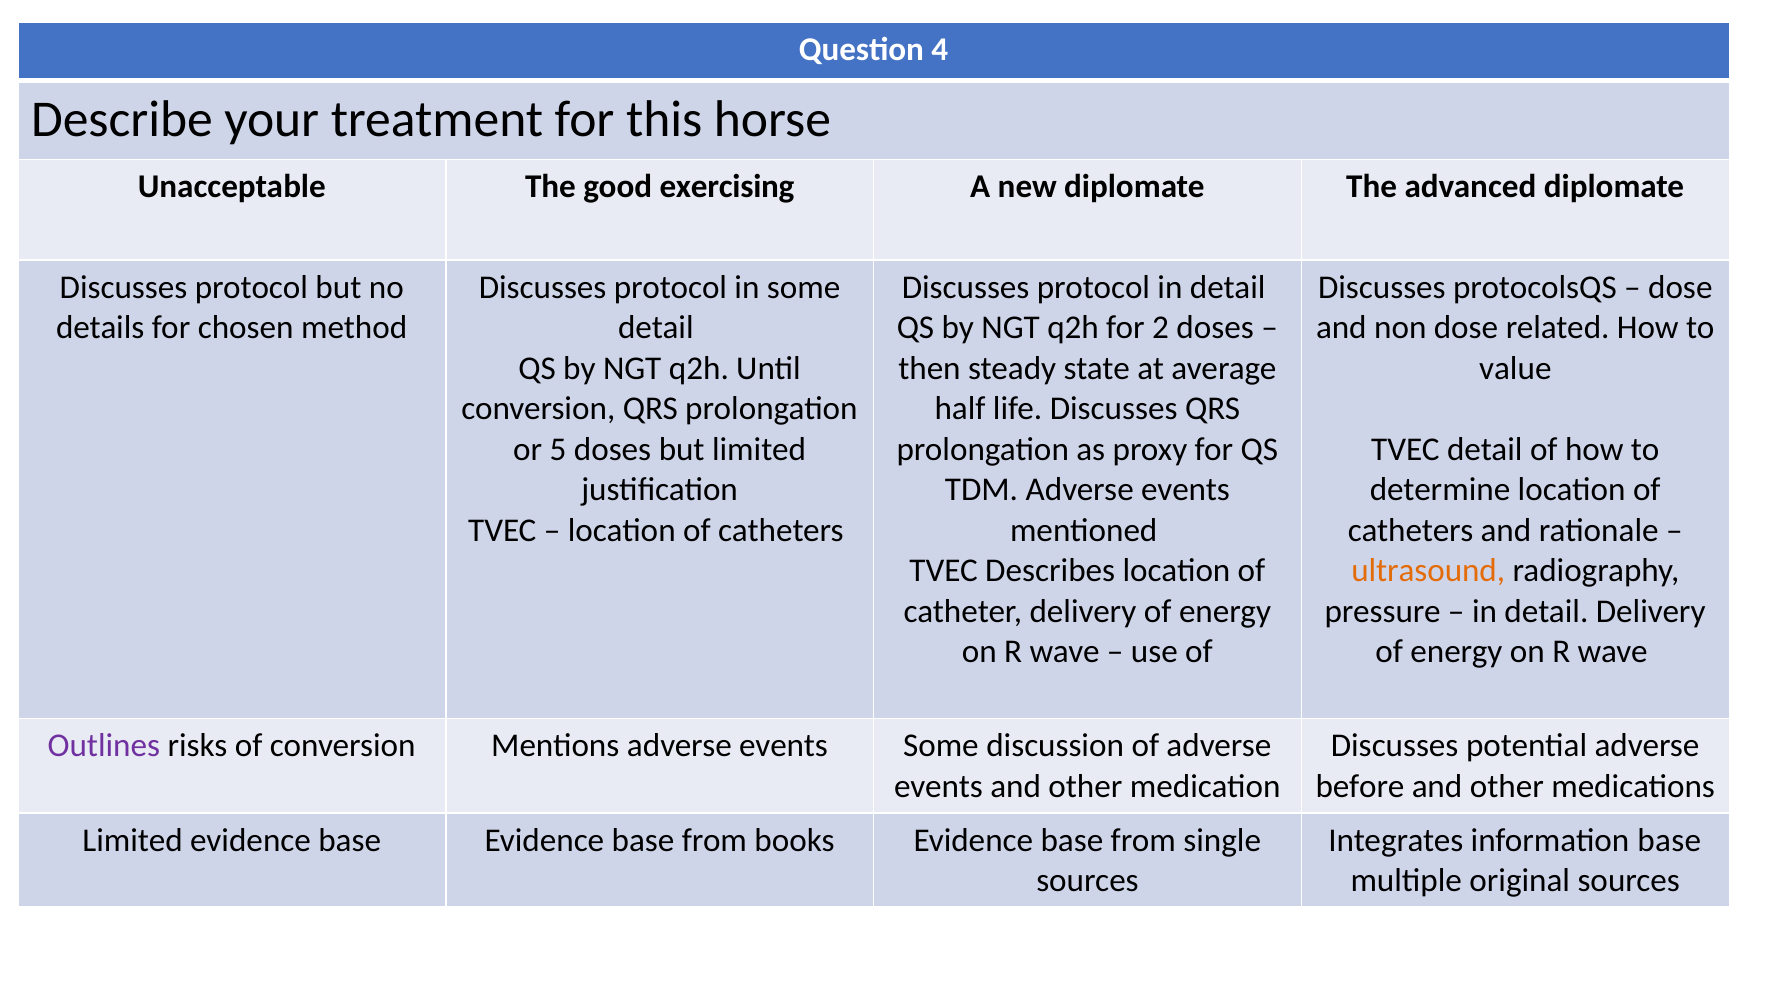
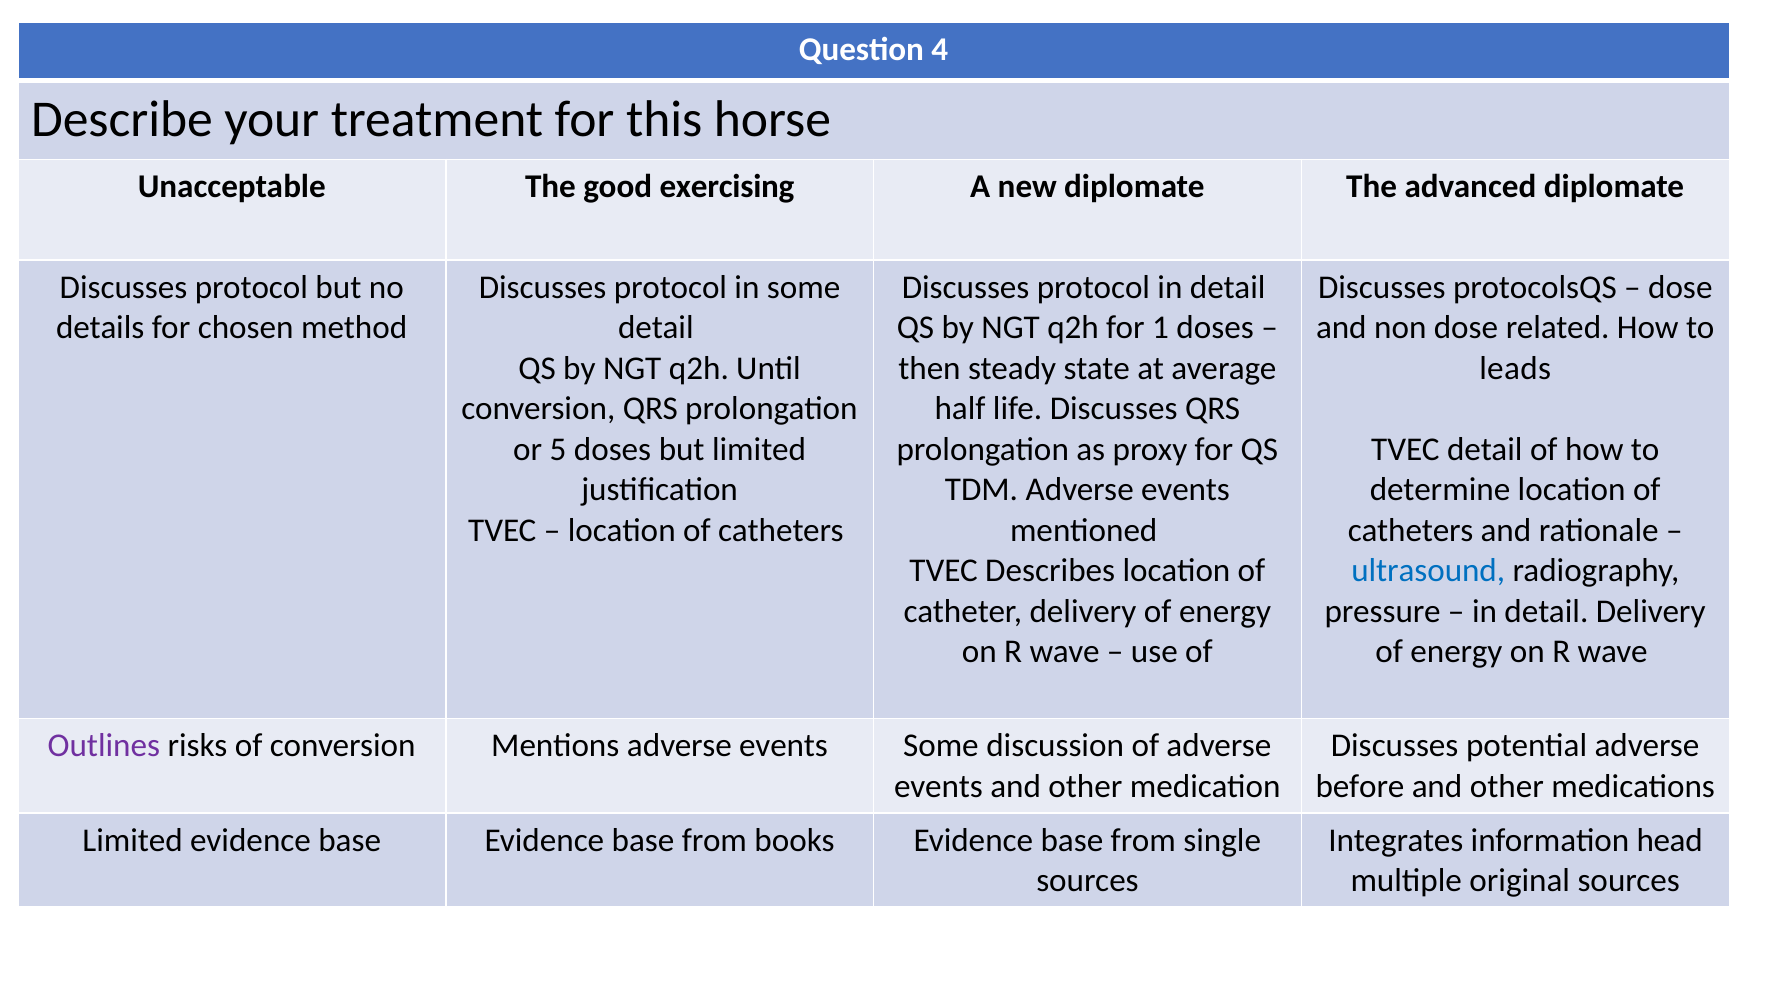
2: 2 -> 1
value: value -> leads
ultrasound colour: orange -> blue
information base: base -> head
